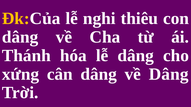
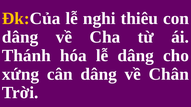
về Dâng: Dâng -> Chân
